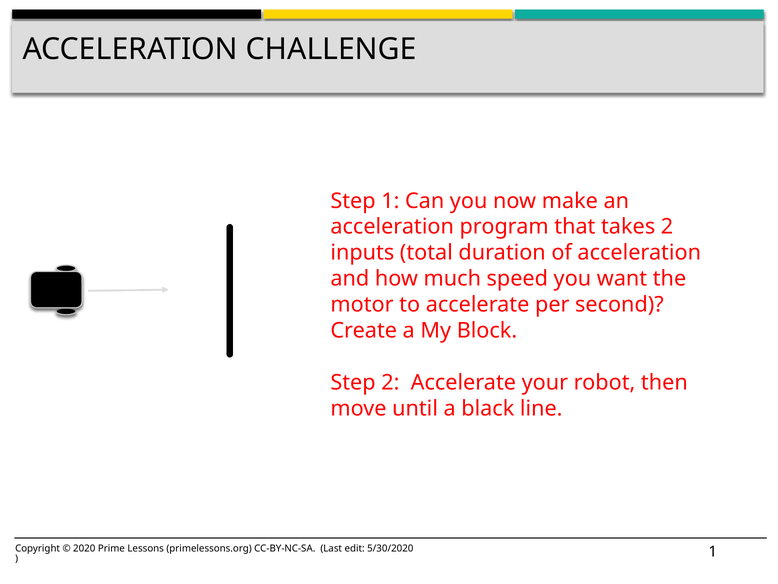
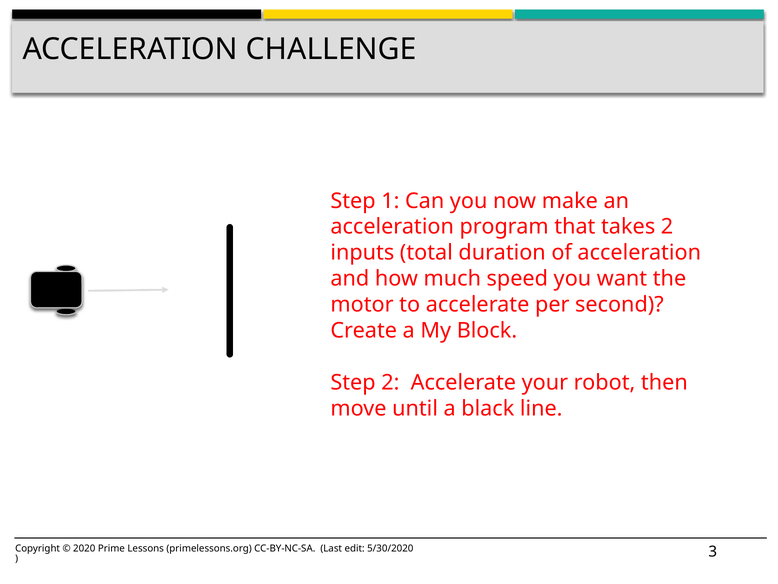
1 at (713, 551): 1 -> 3
